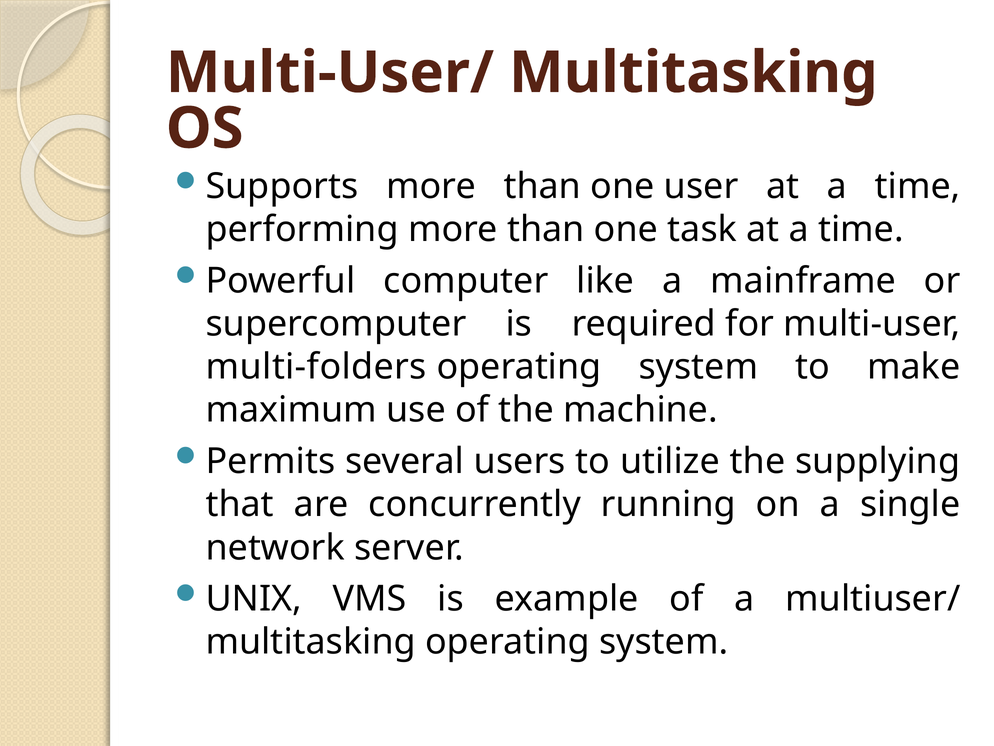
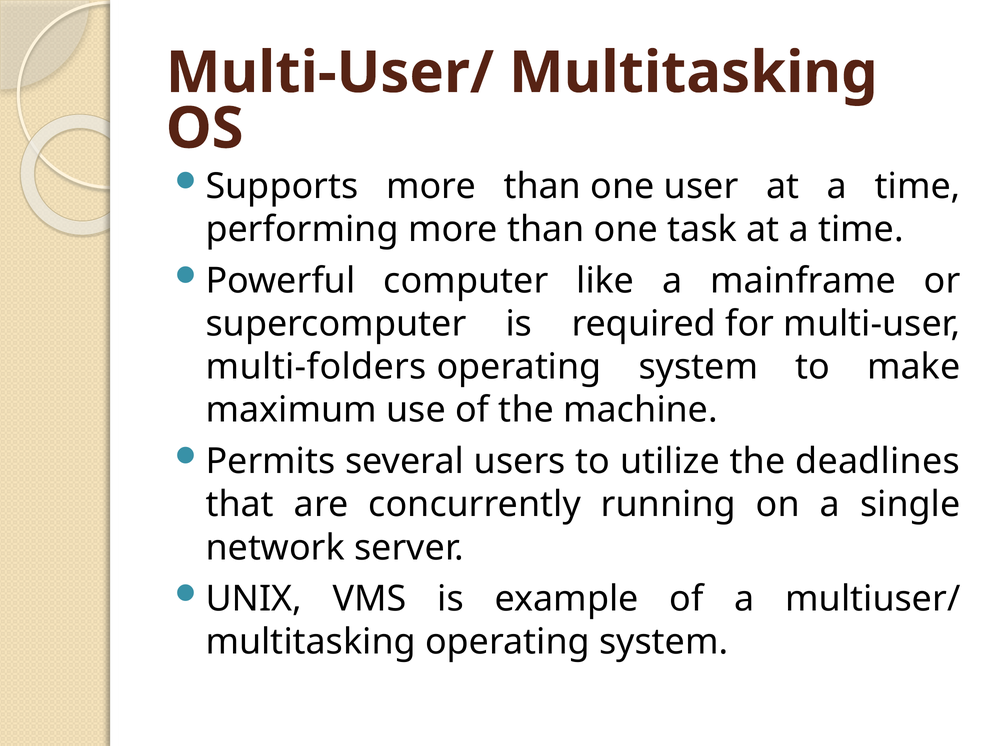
supplying: supplying -> deadlines
